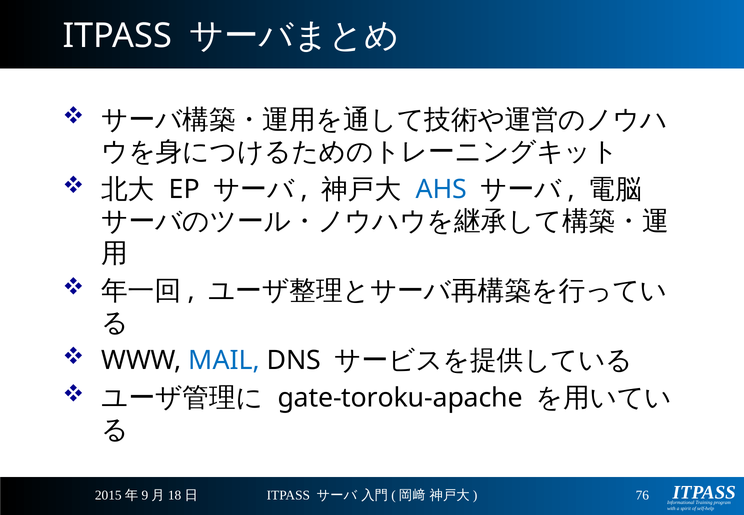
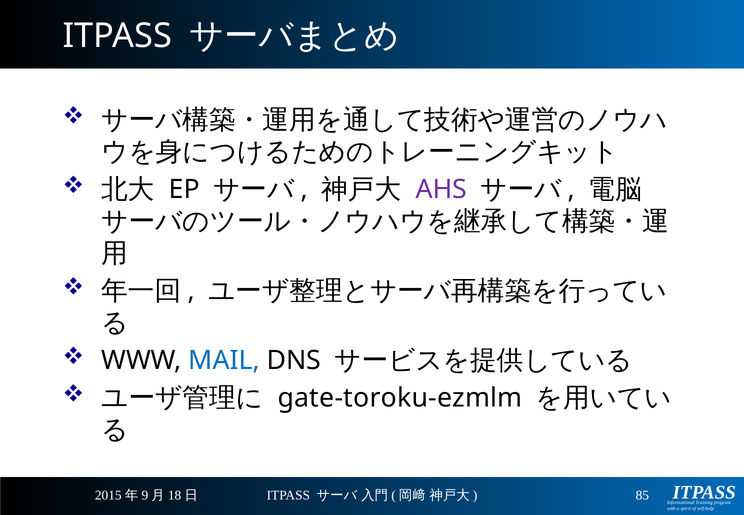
AHS colour: blue -> purple
gate-toroku-apache: gate-toroku-apache -> gate-toroku-ezmlm
76: 76 -> 85
